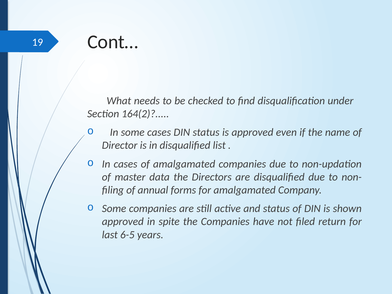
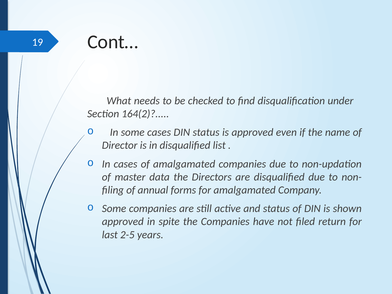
6-5: 6-5 -> 2-5
